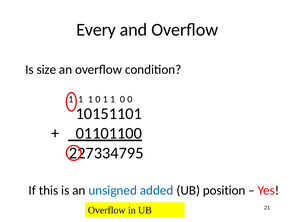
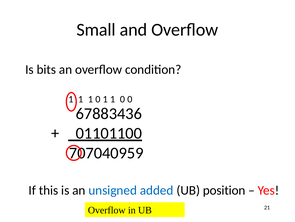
Every: Every -> Small
size: size -> bits
10151101: 10151101 -> 67883436
227334795: 227334795 -> 707040959
